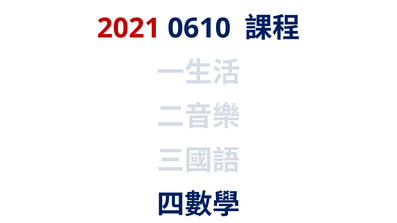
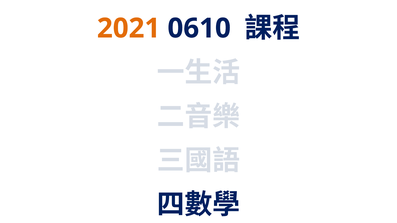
2021 colour: red -> orange
